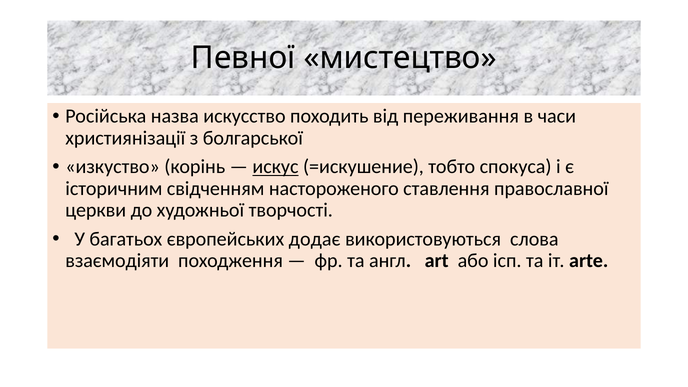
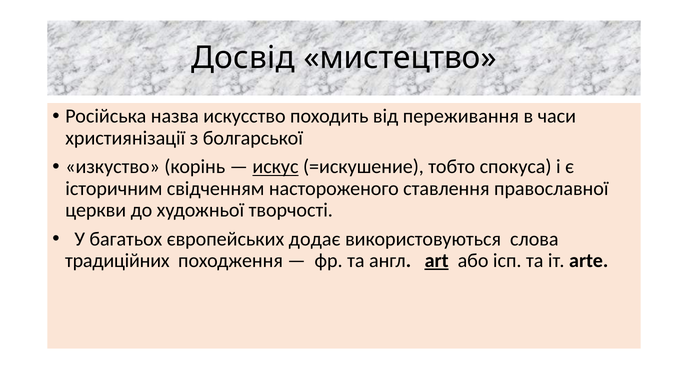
Певної: Певної -> Досвід
взаємодіяти: взаємодіяти -> традиційних
art underline: none -> present
